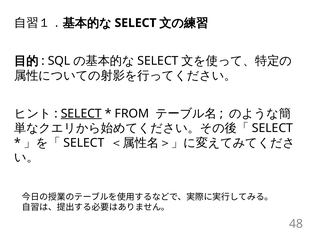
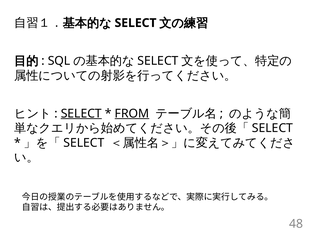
FROM underline: none -> present
